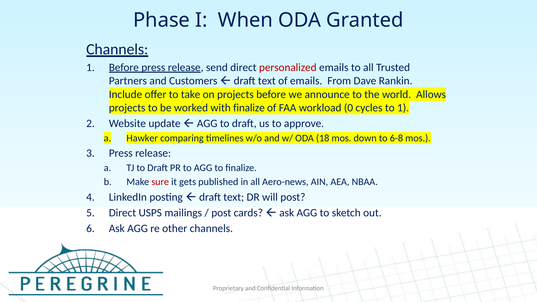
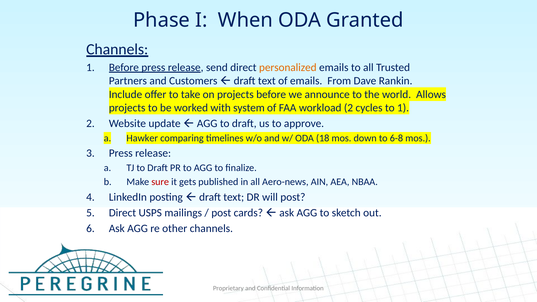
personalized colour: red -> orange
with finalize: finalize -> system
workload 0: 0 -> 2
